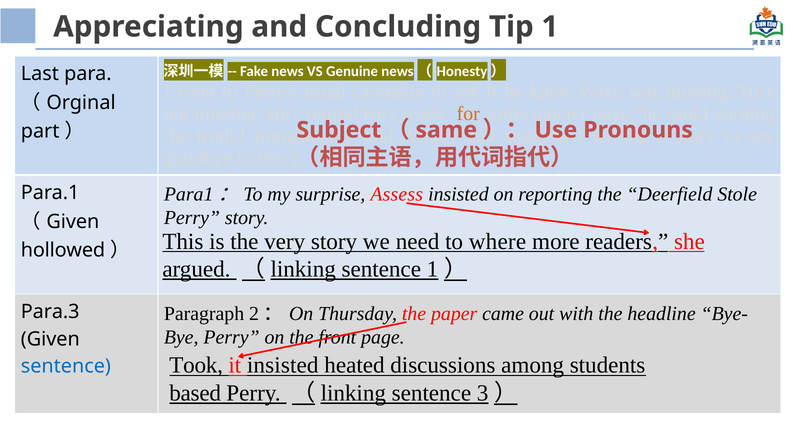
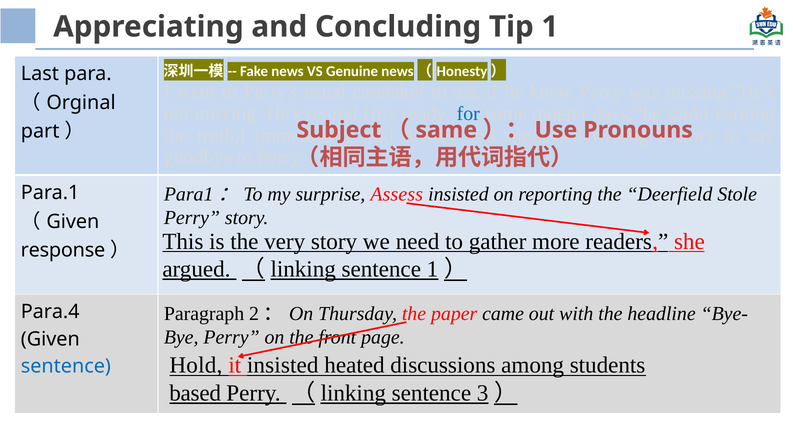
for colour: orange -> blue
where: where -> gather
hollowed: hollowed -> response
Para.3: Para.3 -> Para.4
Took: Took -> Hold
